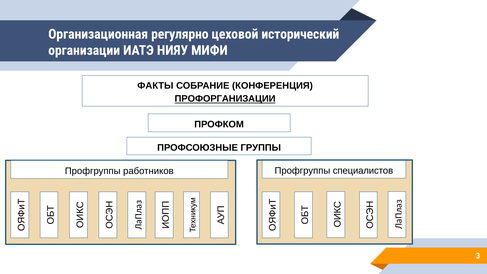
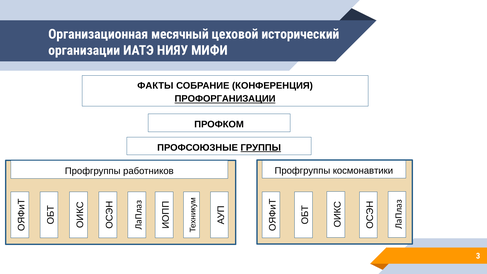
регулярно: регулярно -> месячный
ГРУППЫ underline: none -> present
специалистов: специалистов -> космонавтики
